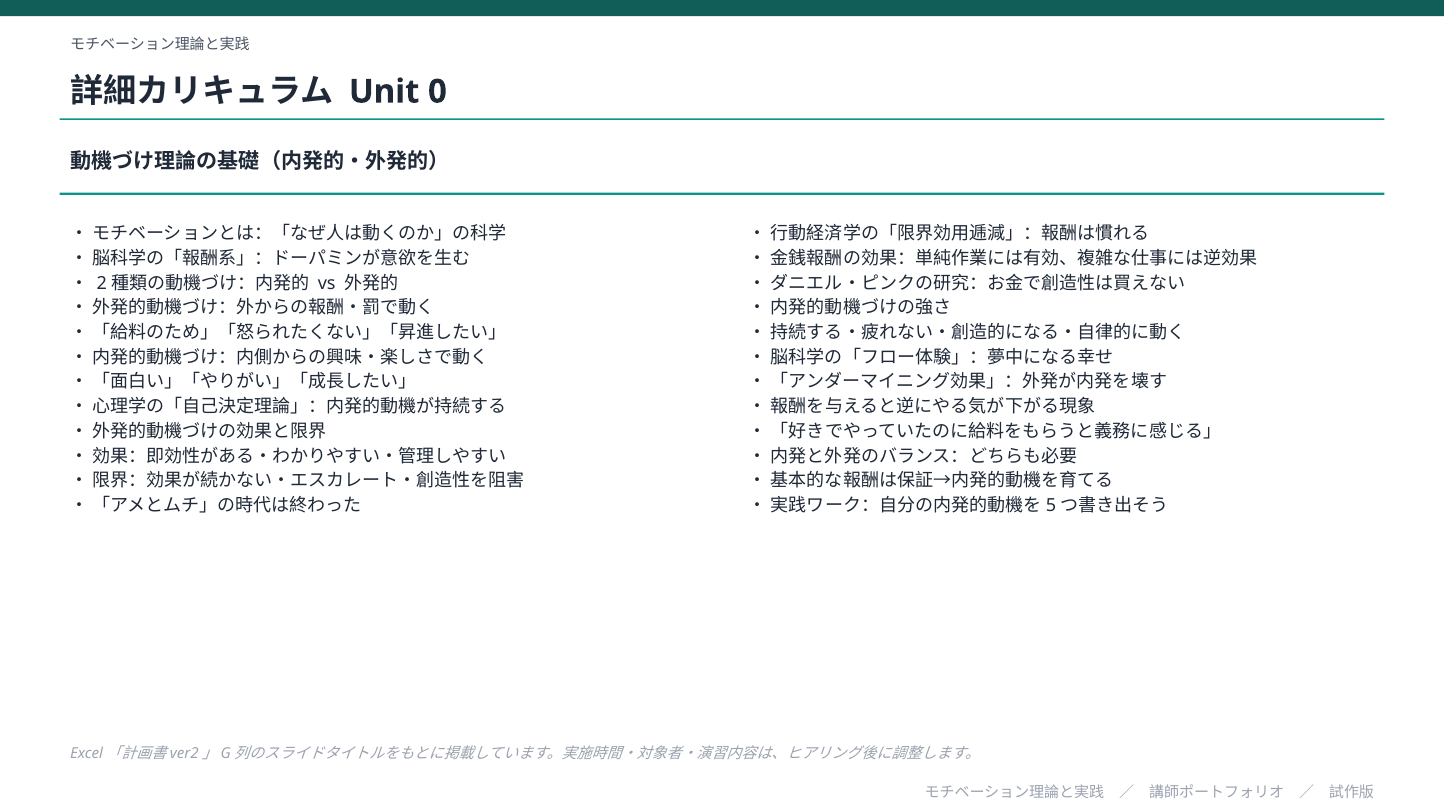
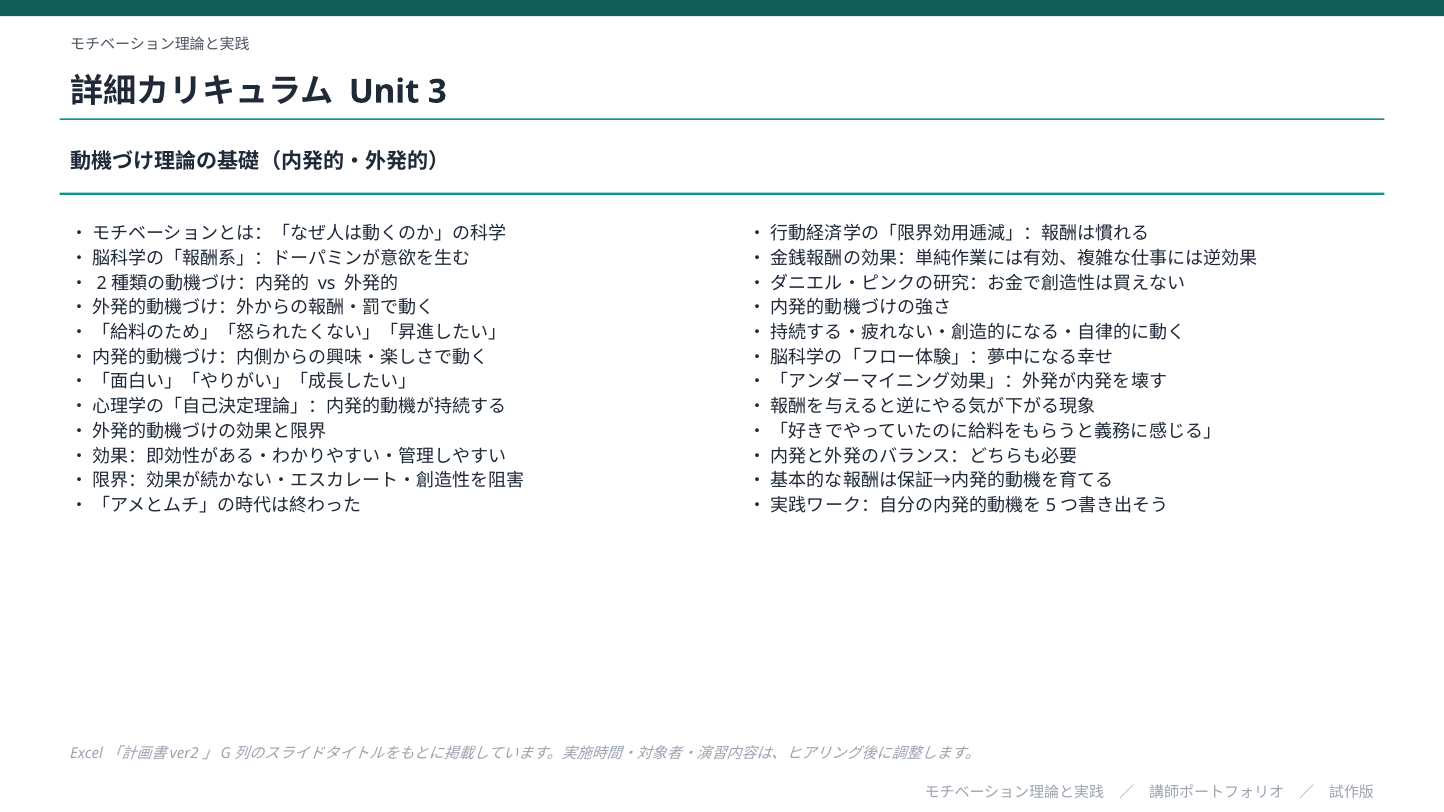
0: 0 -> 3
